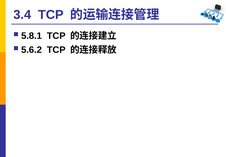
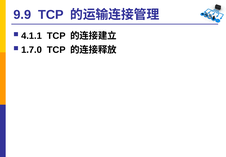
3.4: 3.4 -> 9.9
5.8.1: 5.8.1 -> 4.1.1
5.6.2: 5.6.2 -> 1.7.0
